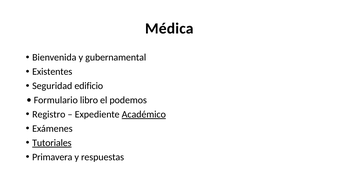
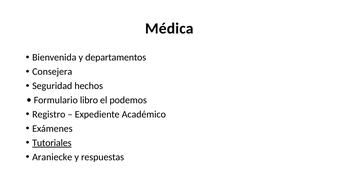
gubernamental: gubernamental -> departamentos
Existentes: Existentes -> Consejera
edificio: edificio -> hechos
Académico underline: present -> none
Primavera: Primavera -> Araniecke
